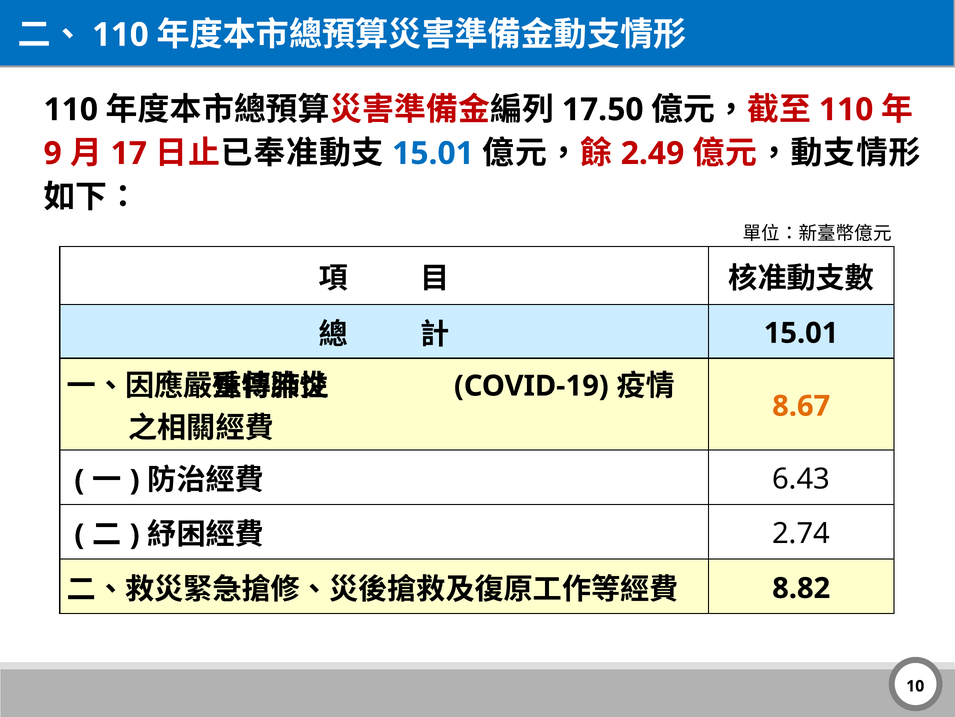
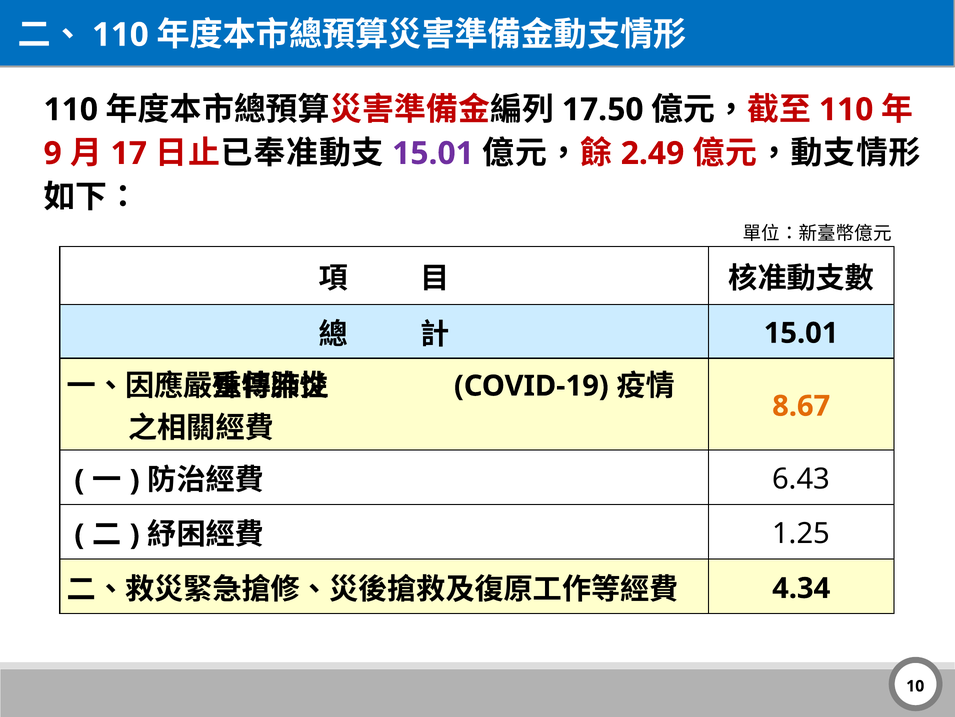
15.01 at (433, 153) colour: blue -> purple
2.74: 2.74 -> 1.25
8.82: 8.82 -> 4.34
